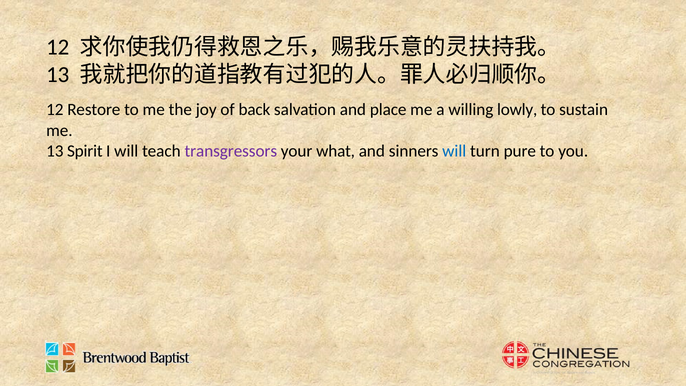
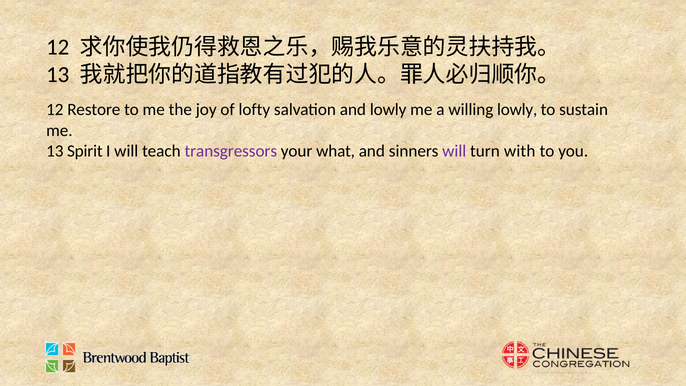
back: back -> lofty
and place: place -> lowly
will at (454, 151) colour: blue -> purple
pure: pure -> with
